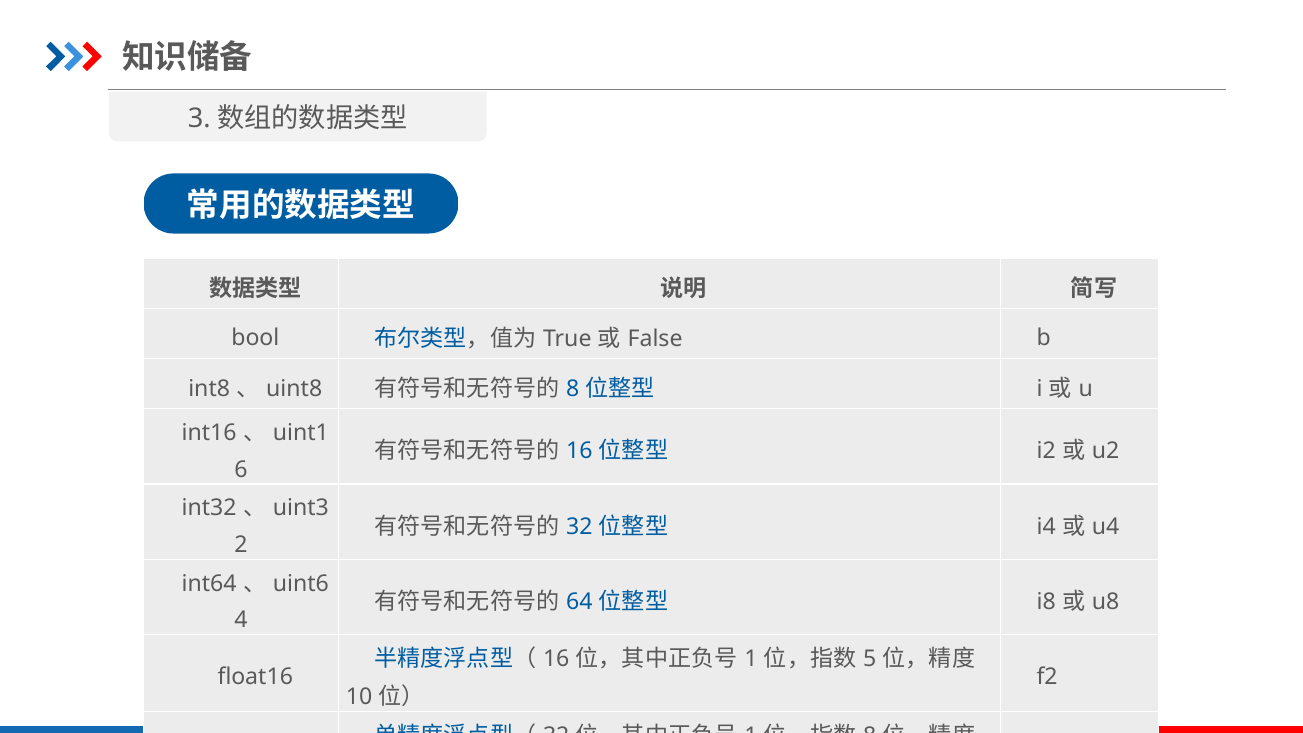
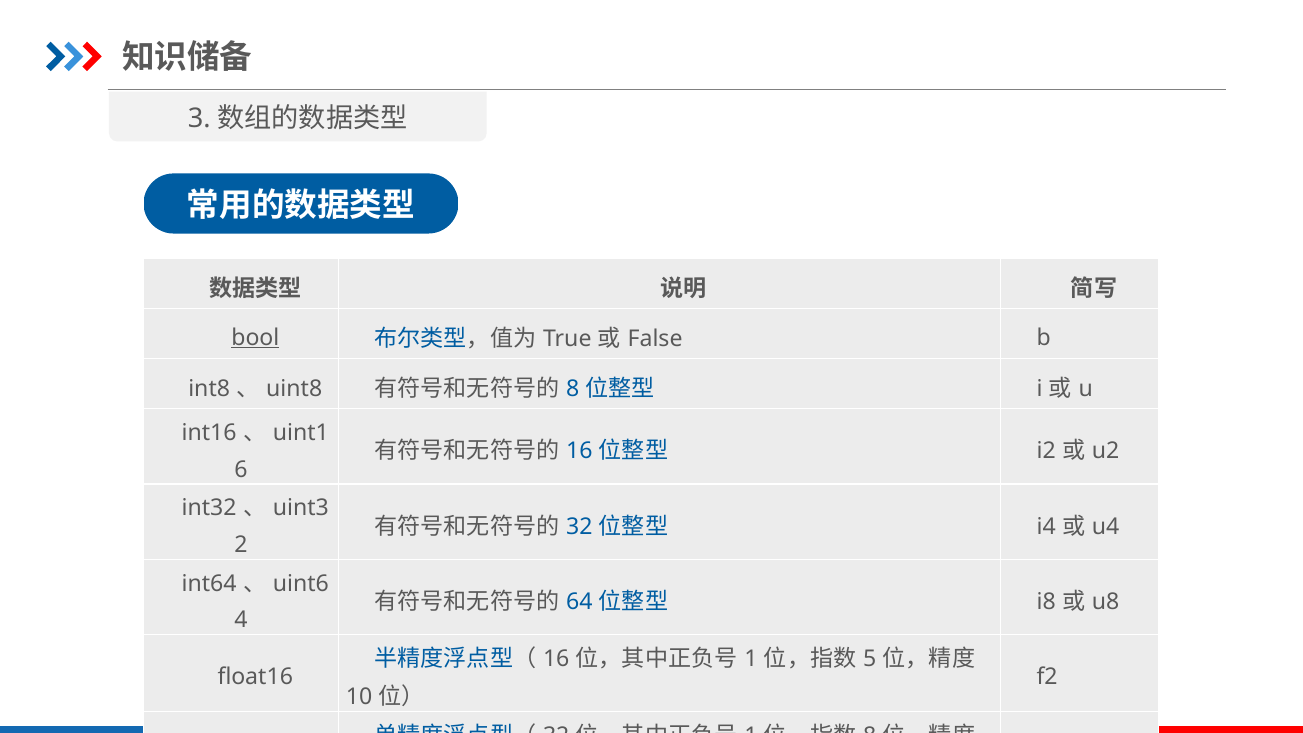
bool underline: none -> present
